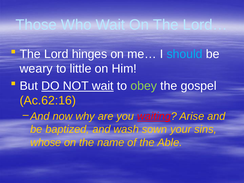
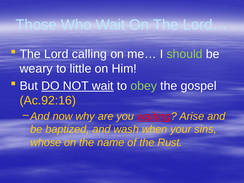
hinges: hinges -> calling
should colour: light blue -> light green
Ac.62:16: Ac.62:16 -> Ac.92:16
sown: sown -> when
Able: Able -> Rust
